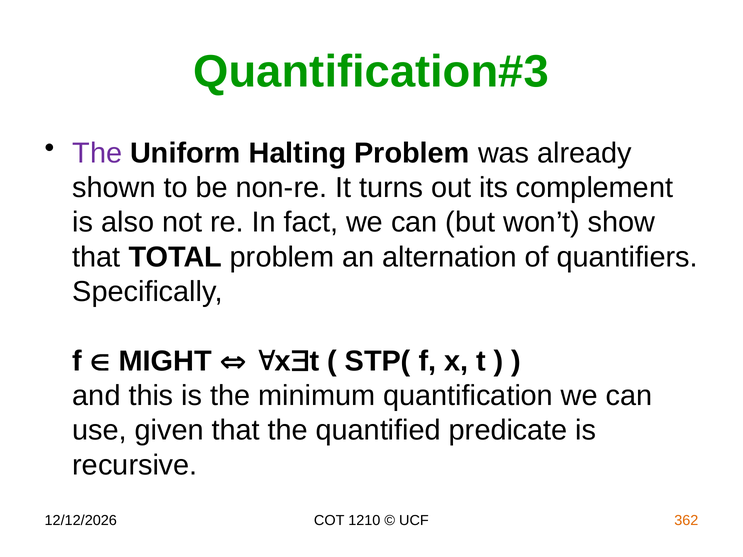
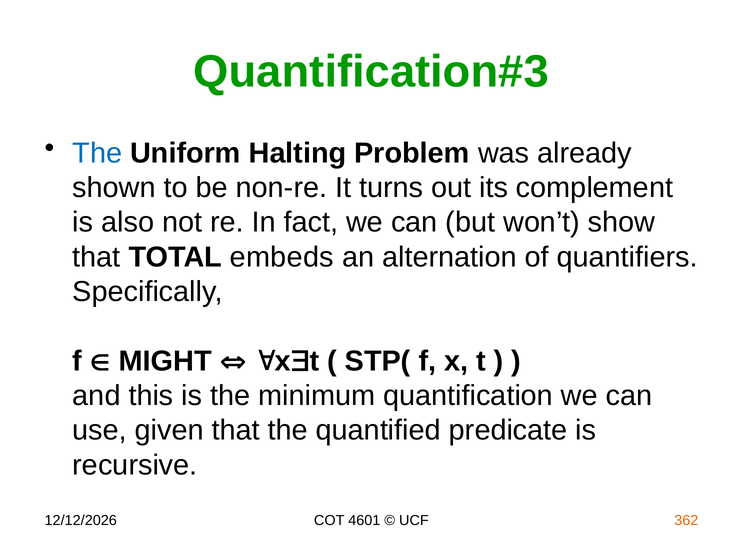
The at (97, 153) colour: purple -> blue
TOTAL problem: problem -> embeds
1210: 1210 -> 4601
